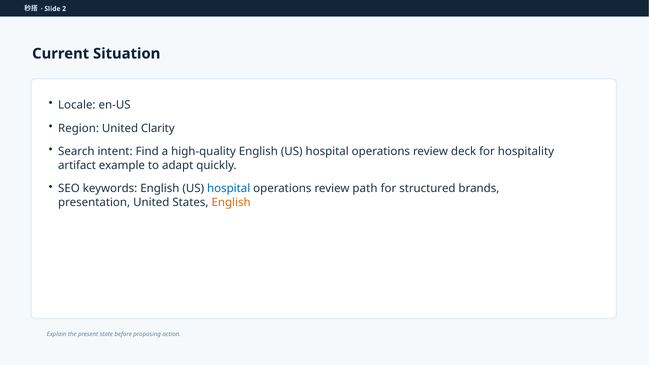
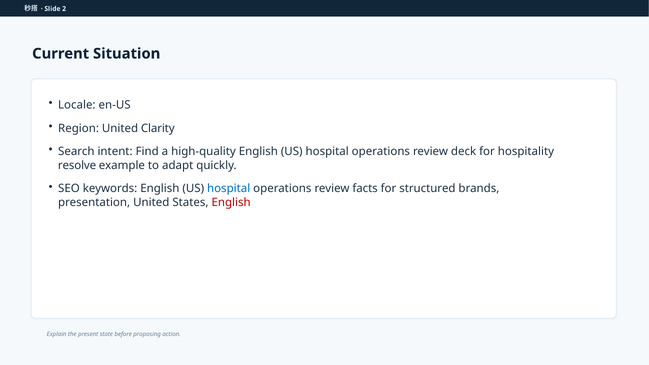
artifact: artifact -> resolve
path: path -> facts
English at (231, 202) colour: orange -> red
